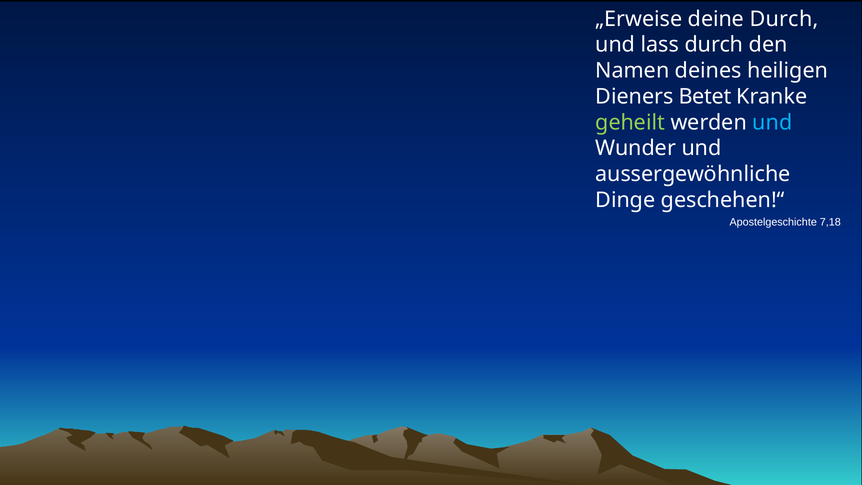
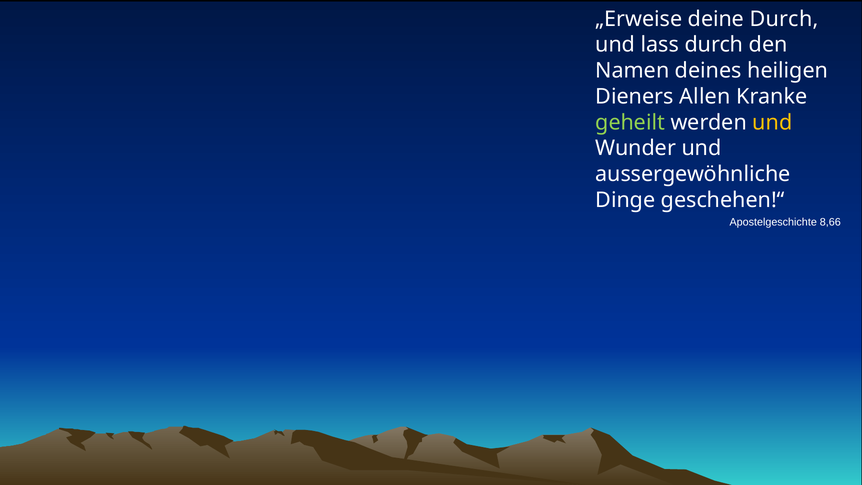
Betet: Betet -> Allen
und at (772, 122) colour: light blue -> yellow
7,18: 7,18 -> 8,66
